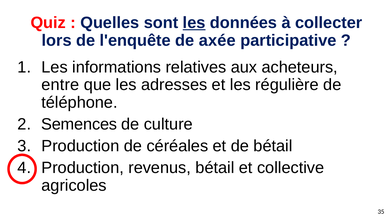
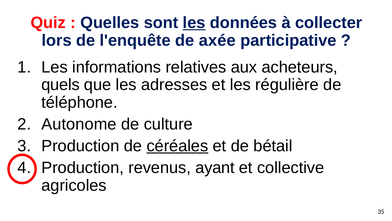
entre: entre -> quels
Semences: Semences -> Autonome
céréales underline: none -> present
revenus bétail: bétail -> ayant
